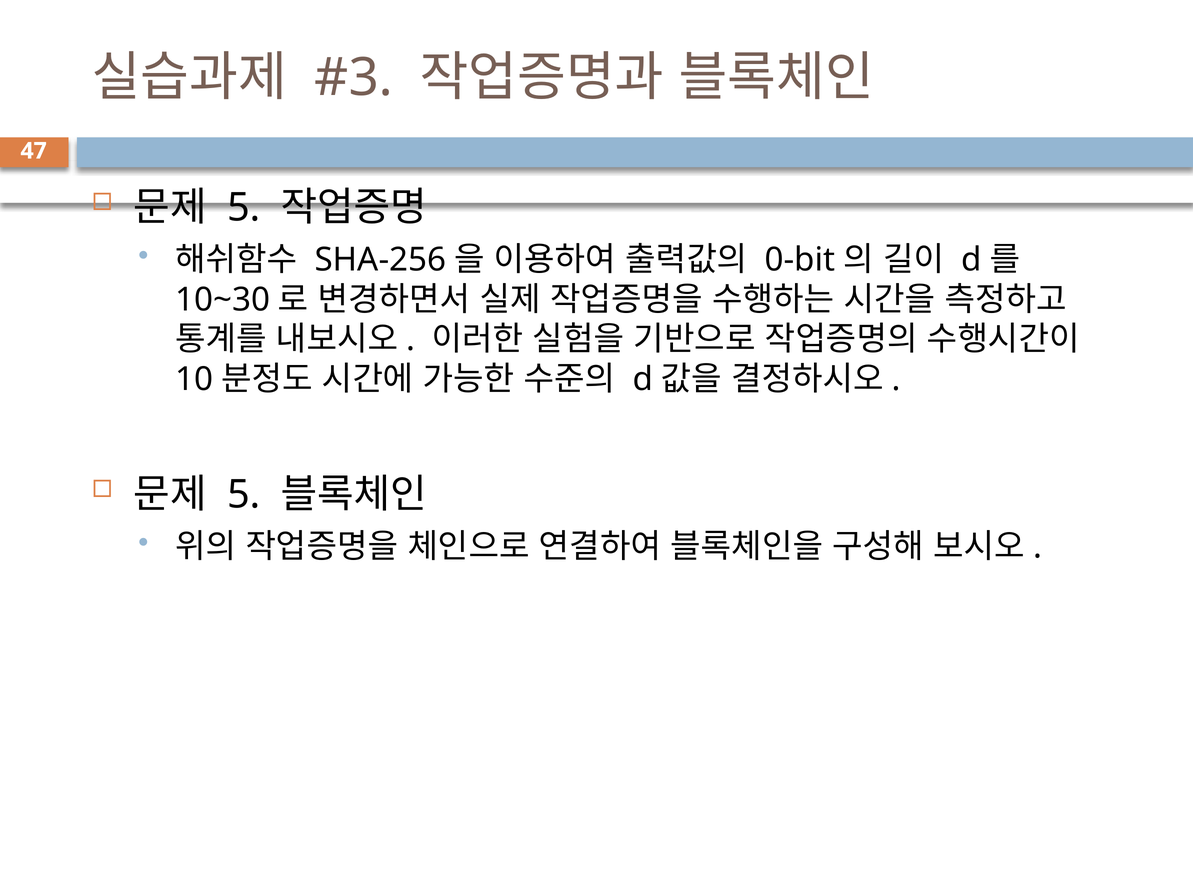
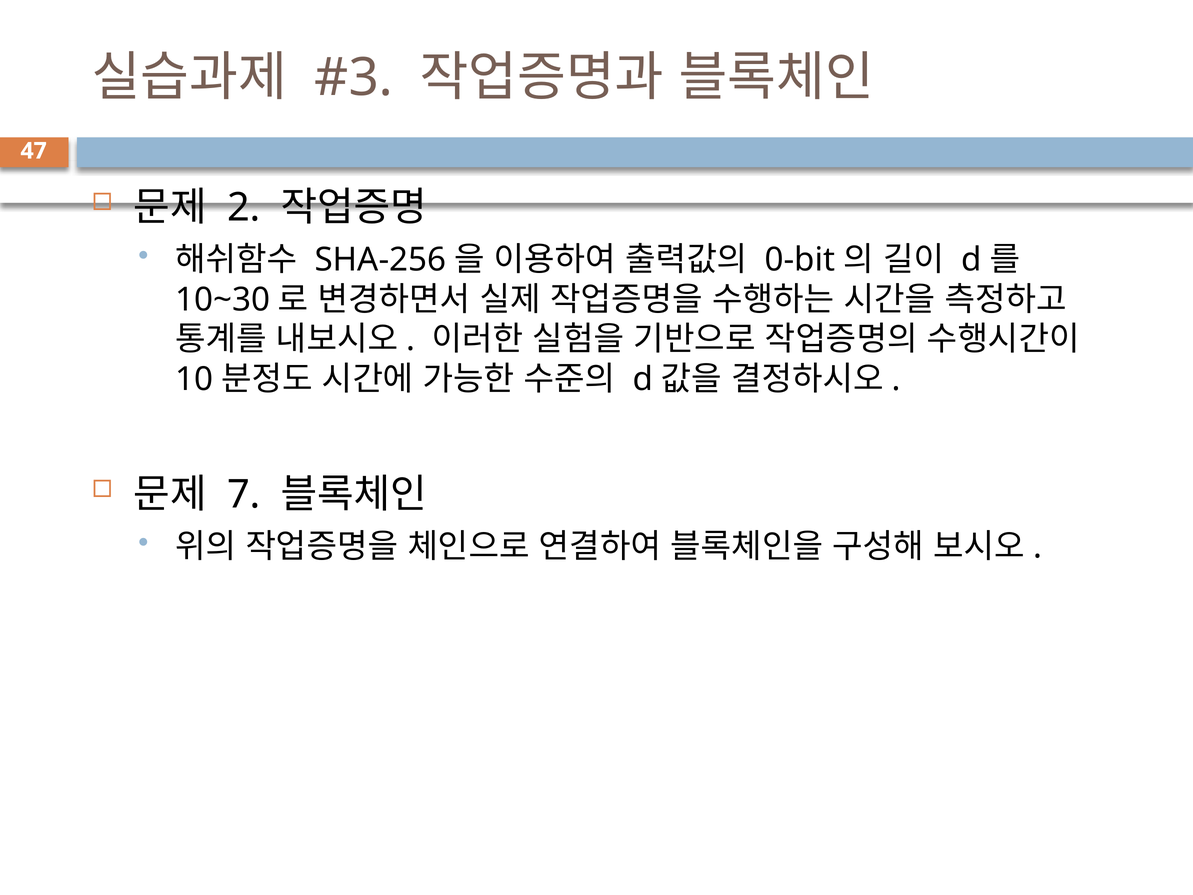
5 at (244, 207): 5 -> 2
5 at (244, 494): 5 -> 7
